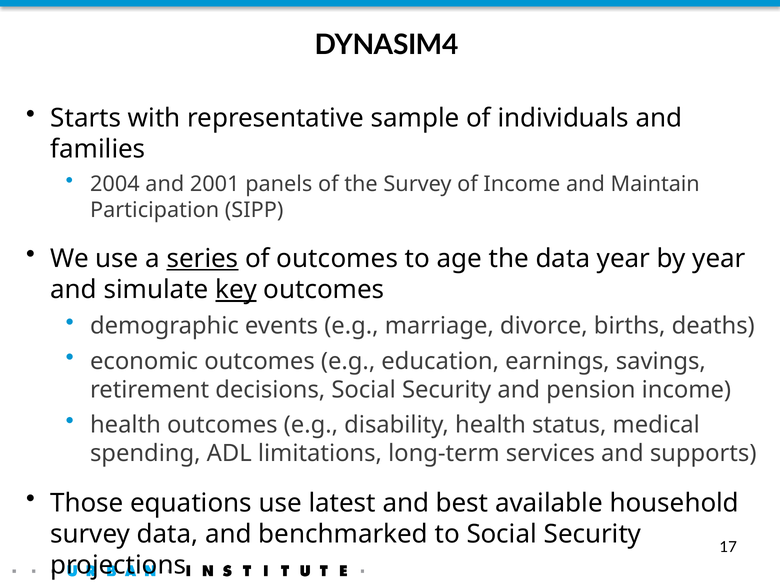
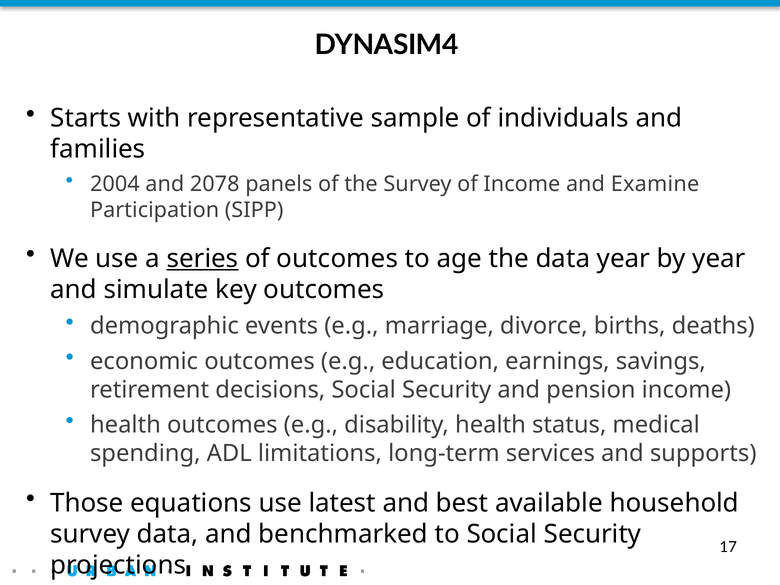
2001: 2001 -> 2078
Maintain: Maintain -> Examine
key underline: present -> none
